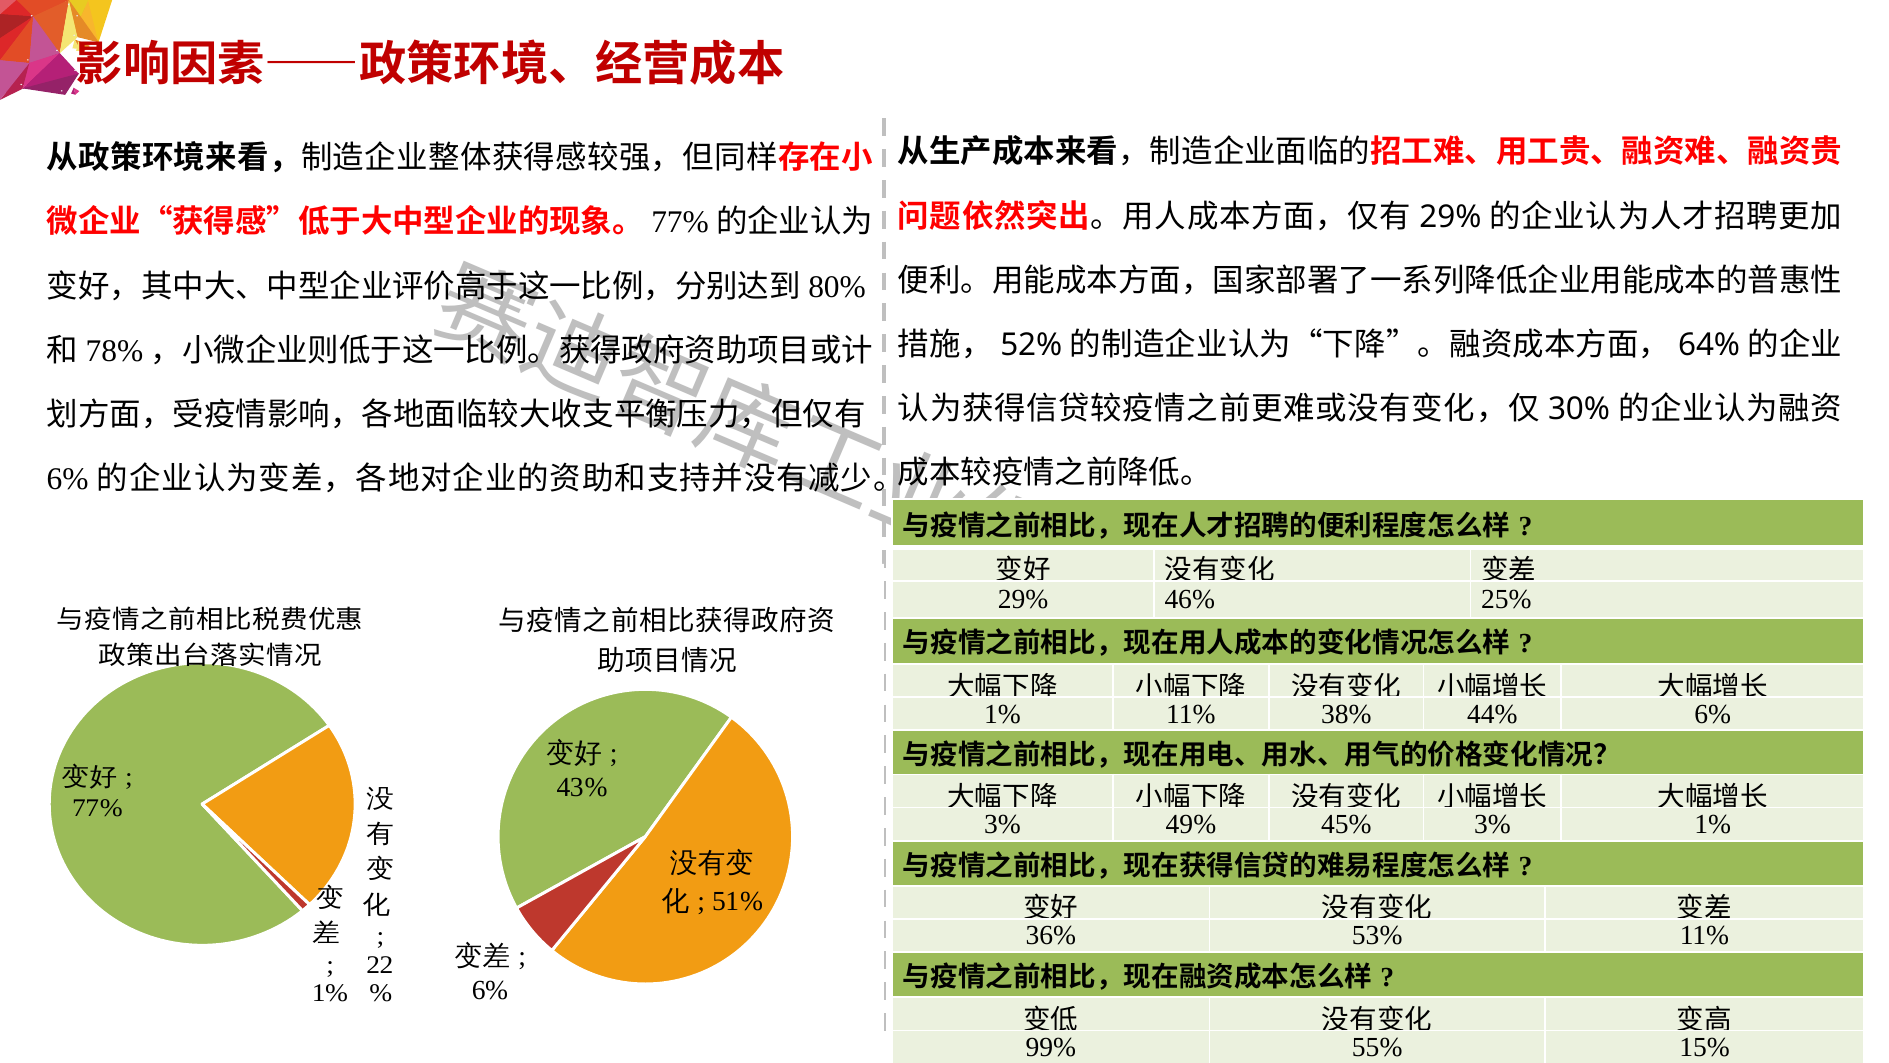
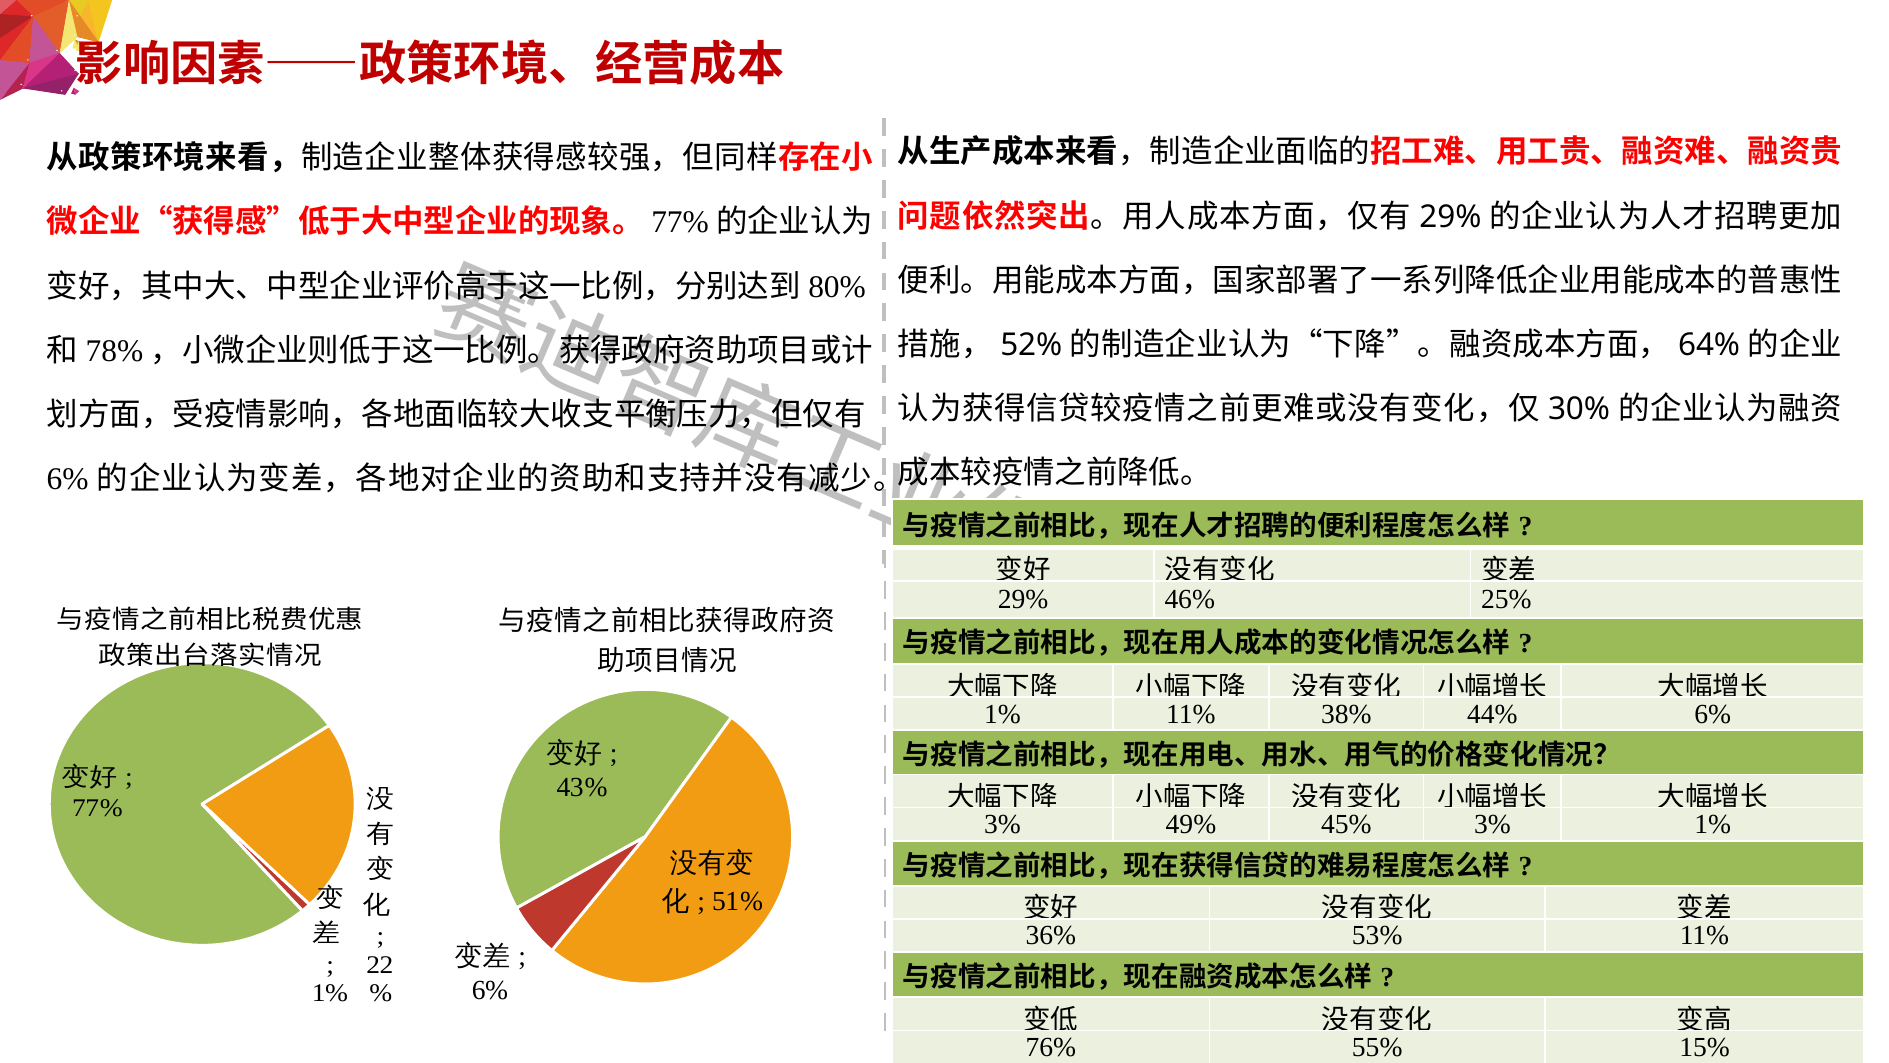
99%: 99% -> 76%
